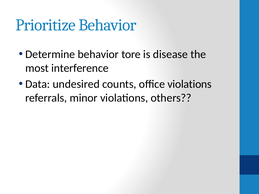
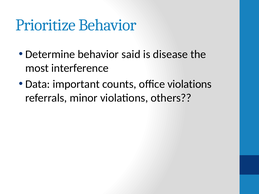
tore: tore -> said
undesired: undesired -> important
